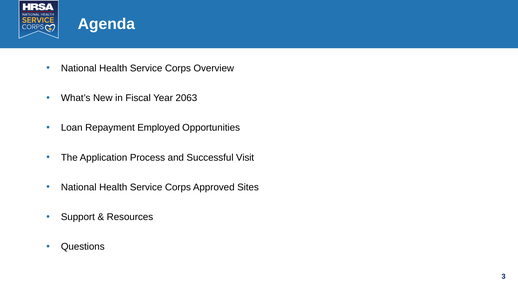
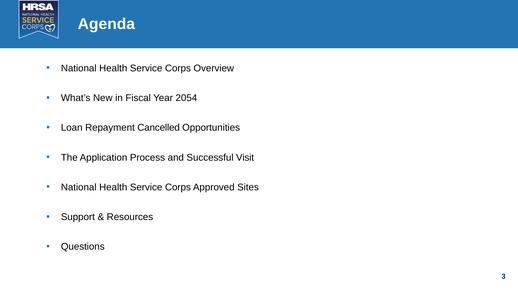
2063: 2063 -> 2054
Employed: Employed -> Cancelled
